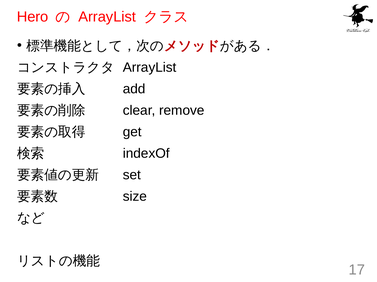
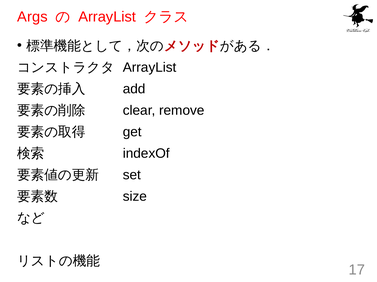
Hero: Hero -> Args
